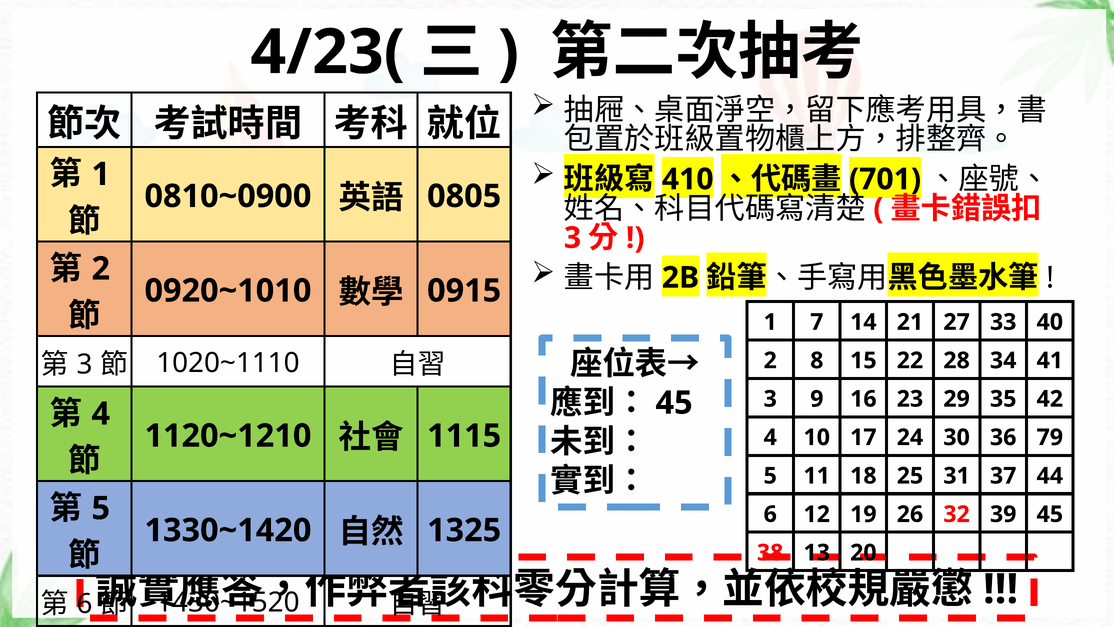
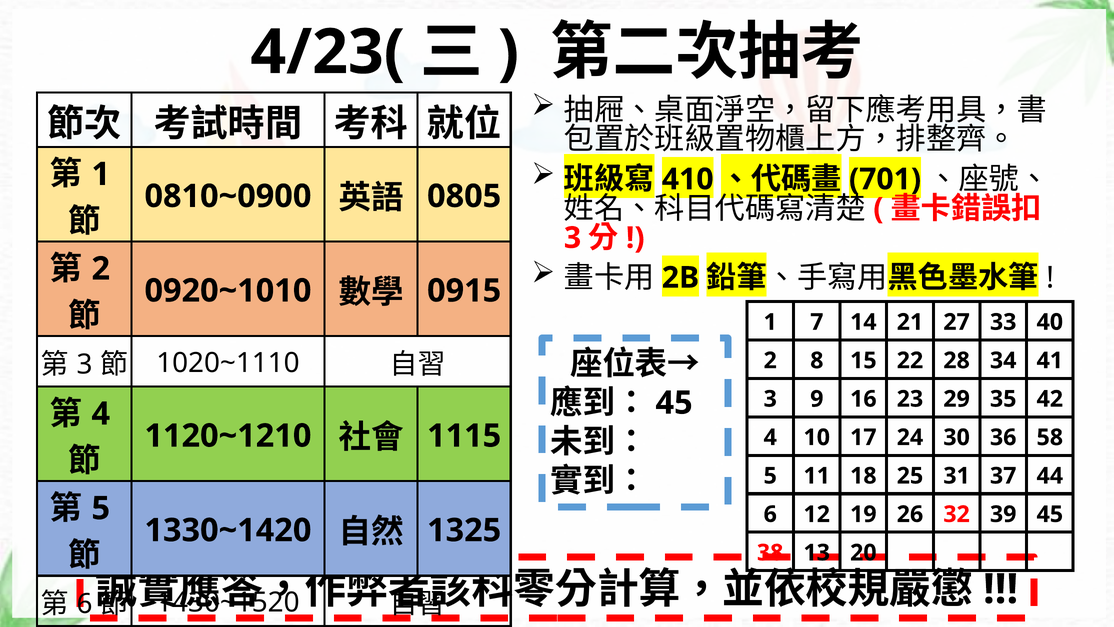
79: 79 -> 58
